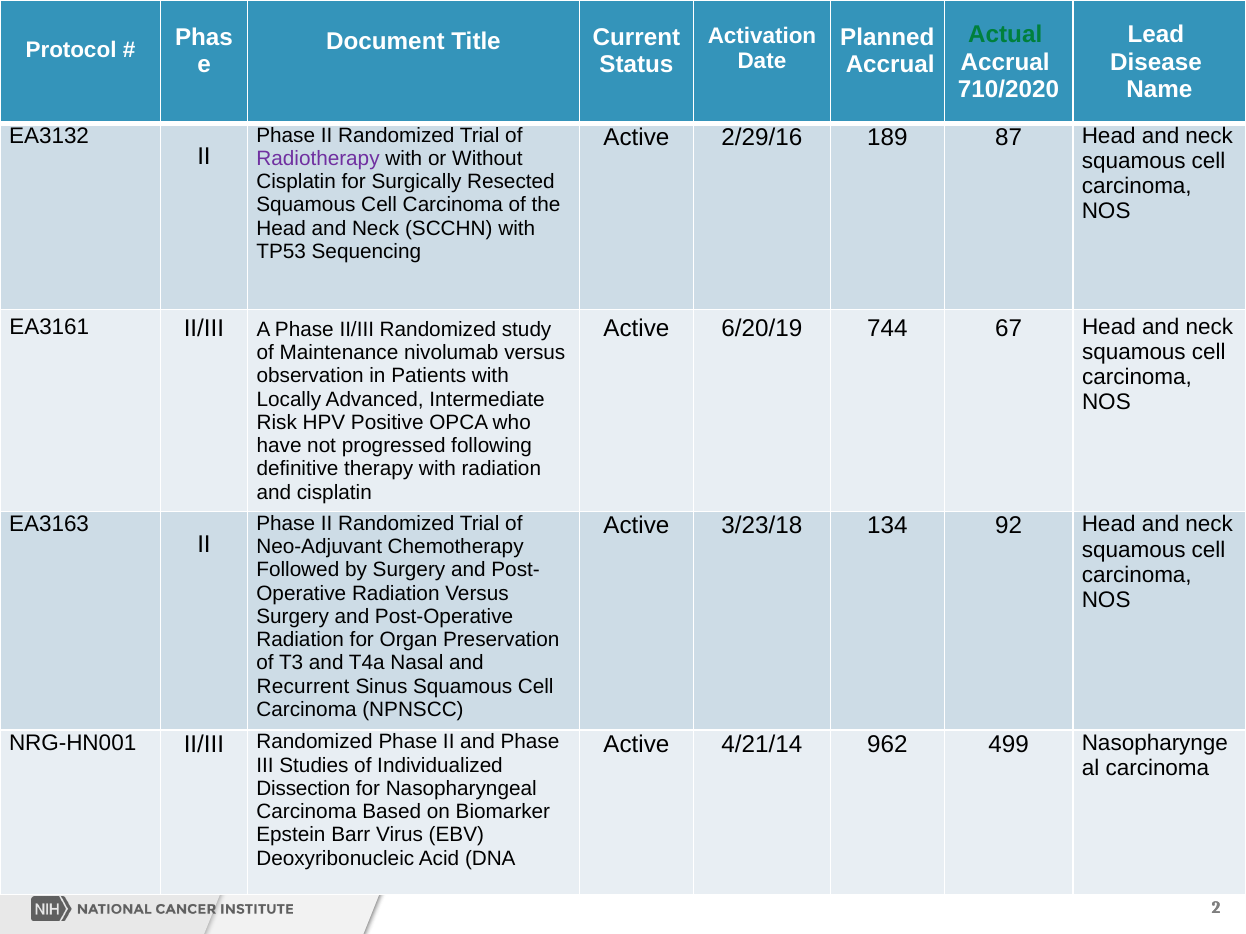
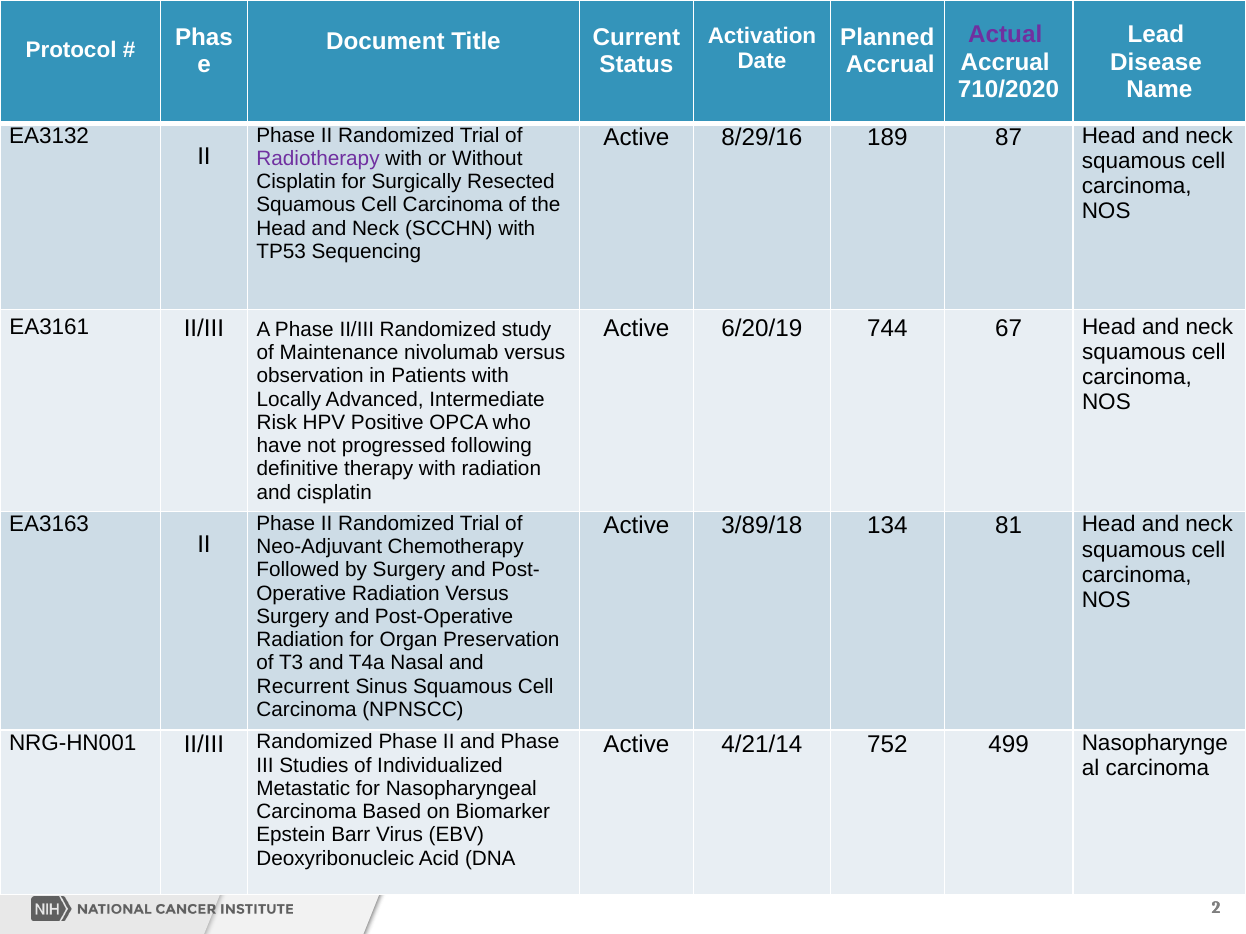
Actual colour: green -> purple
2/29/16: 2/29/16 -> 8/29/16
3/23/18: 3/23/18 -> 3/89/18
92: 92 -> 81
962: 962 -> 752
Dissection: Dissection -> Metastatic
